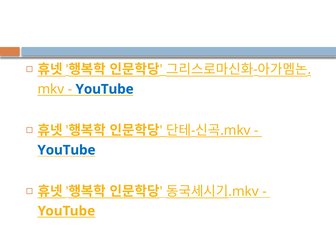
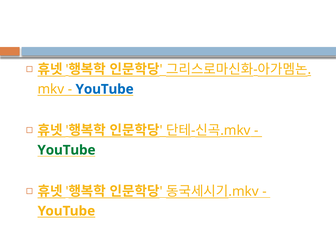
YouTube at (66, 150) colour: blue -> green
